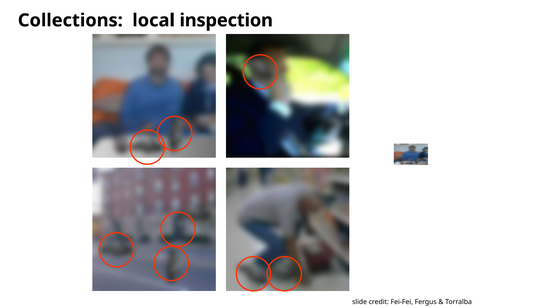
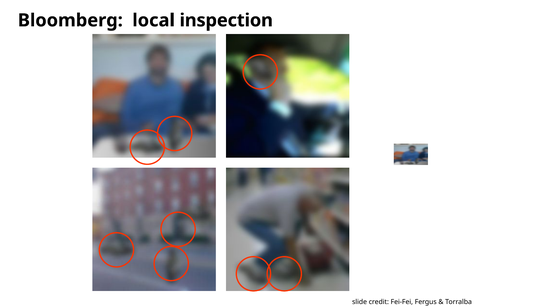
Collections: Collections -> Bloomberg
